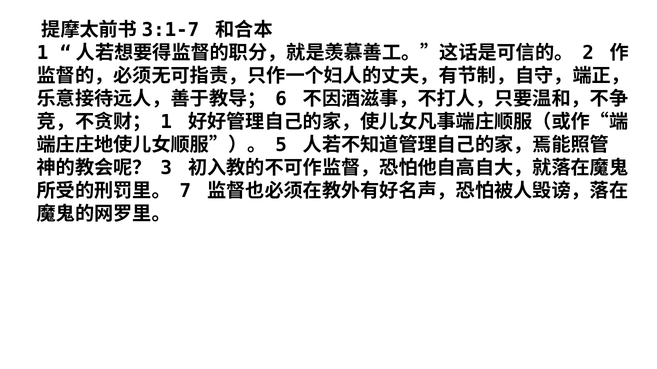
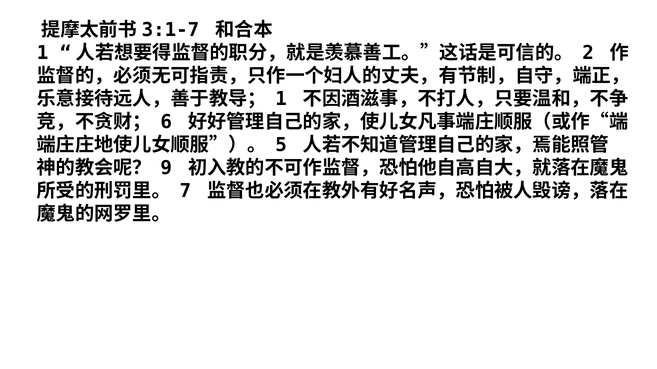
6 at (281, 99): 6 -> 1
1 at (166, 122): 1 -> 6
3: 3 -> 9
